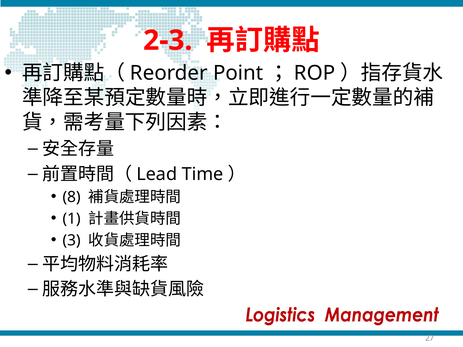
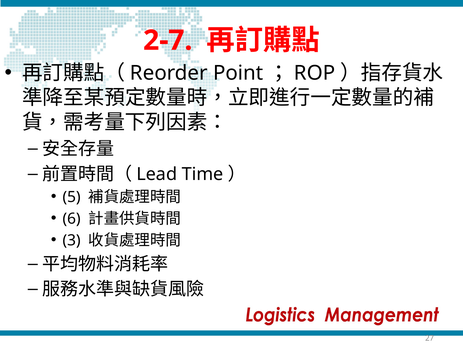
2-3: 2-3 -> 2-7
8: 8 -> 5
1: 1 -> 6
